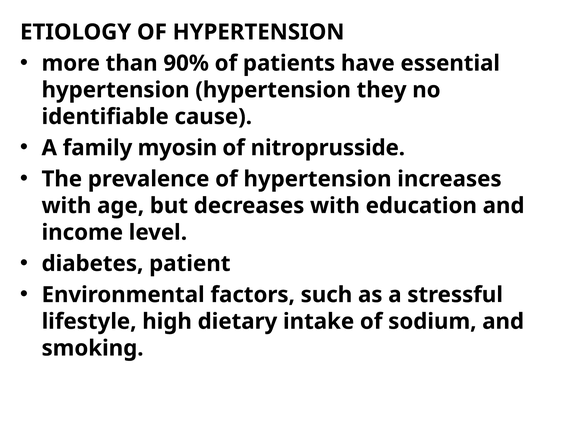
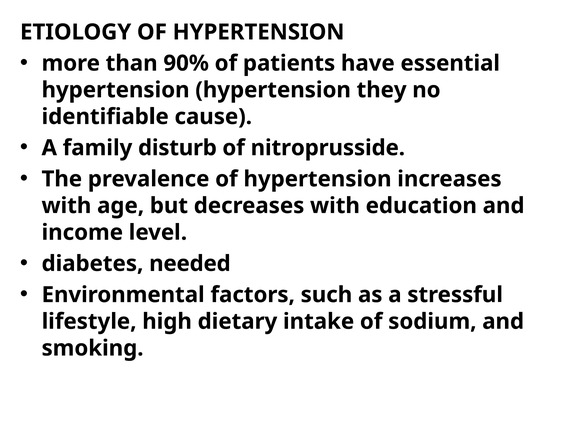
myosin: myosin -> disturb
patient: patient -> needed
